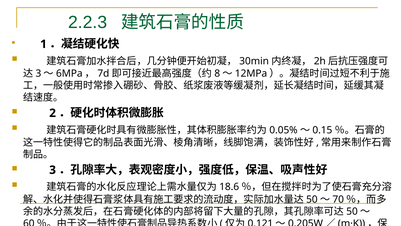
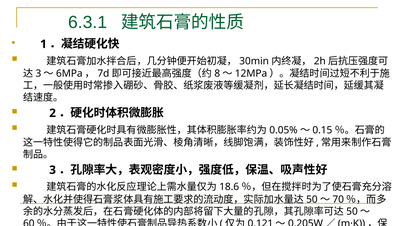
2.2.3: 2.2.3 -> 6.3.1
